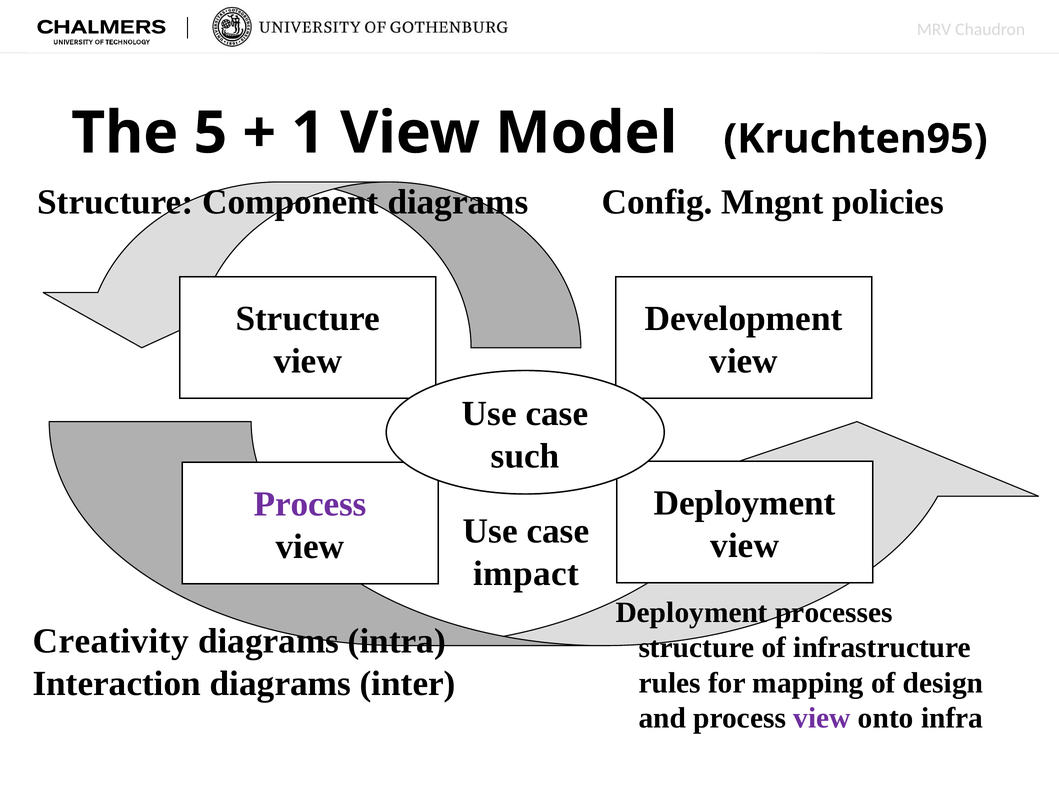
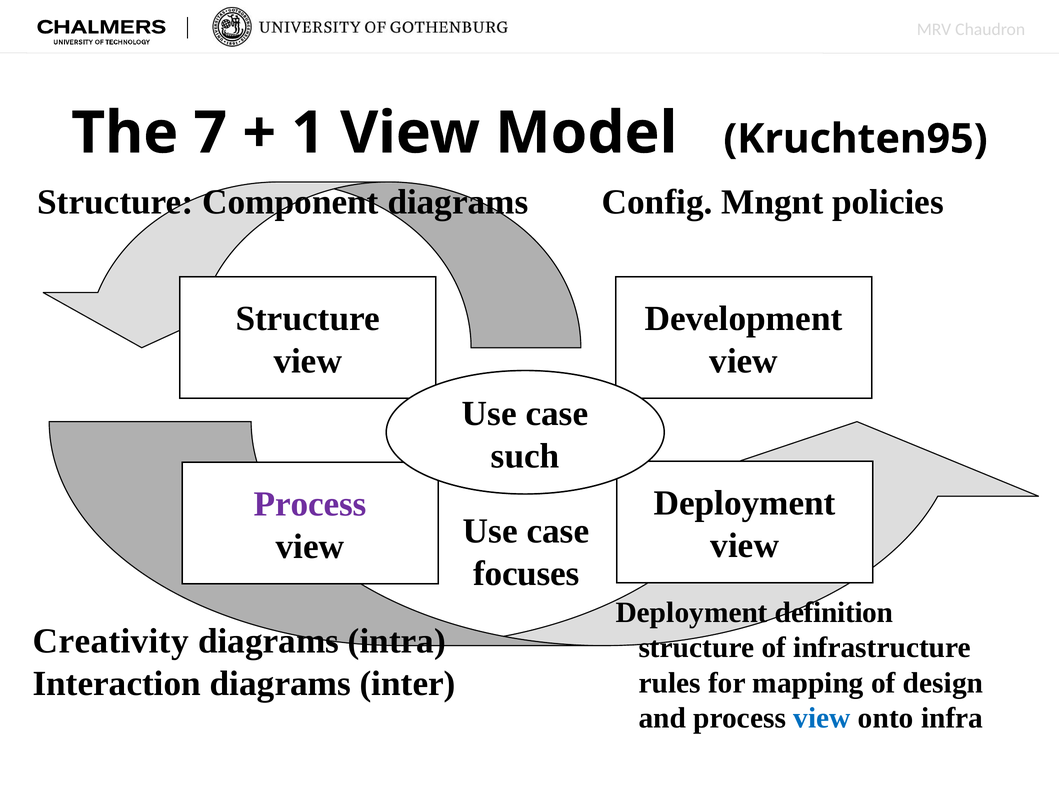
5: 5 -> 7
impact: impact -> focuses
processes: processes -> definition
view at (822, 718) colour: purple -> blue
